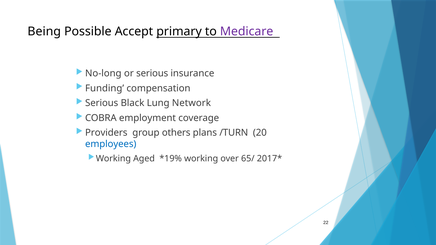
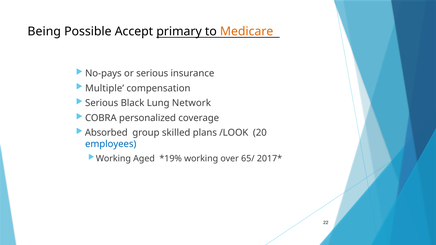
Medicare colour: purple -> orange
No-long: No-long -> No-pays
Funding: Funding -> Multiple
employment: employment -> personalized
Providers: Providers -> Absorbed
others: others -> skilled
/TURN: /TURN -> /LOOK
